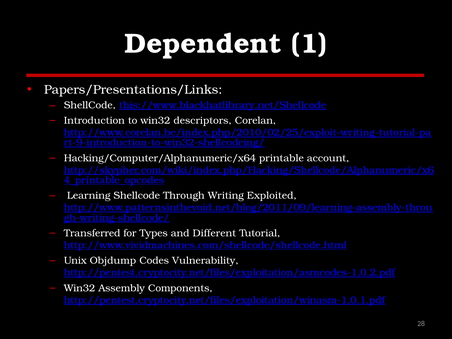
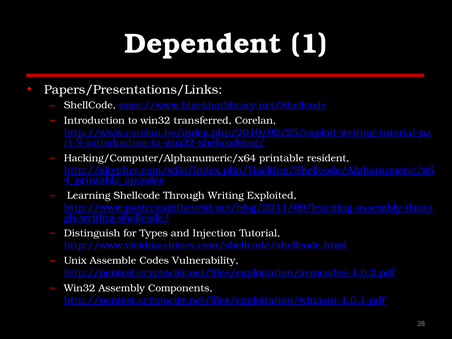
this://www.blackhatlibrary.net/Shellcode: this://www.blackhatlibrary.net/Shellcode -> onto://www.blackhatlibrary.net/Shellcode
descriptors: descriptors -> transferred
account: account -> resident
Transferred: Transferred -> Distinguish
Different: Different -> Injection
Objdump: Objdump -> Assemble
